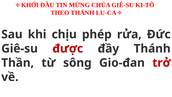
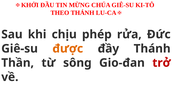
được colour: red -> orange
